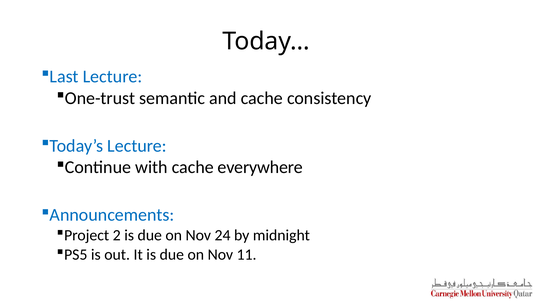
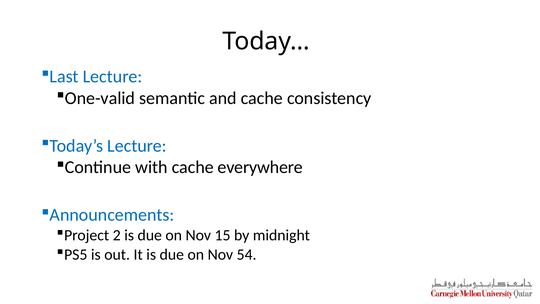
One-trust: One-trust -> One-valid
24: 24 -> 15
11: 11 -> 54
